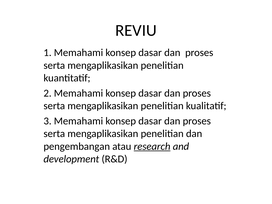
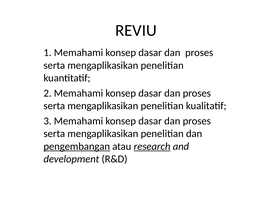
pengembangan underline: none -> present
